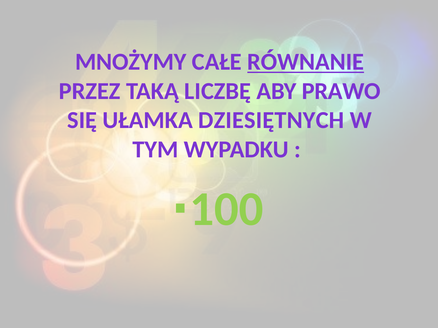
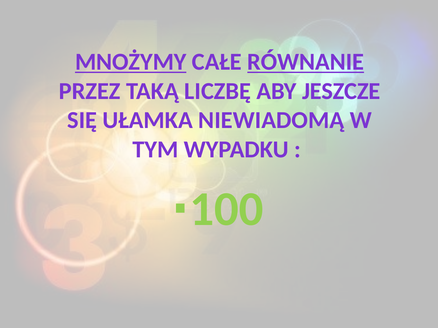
MNOŻYMY underline: none -> present
PRAWO: PRAWO -> JESZCZE
DZIESIĘTNYCH: DZIESIĘTNYCH -> NIEWIADOMĄ
